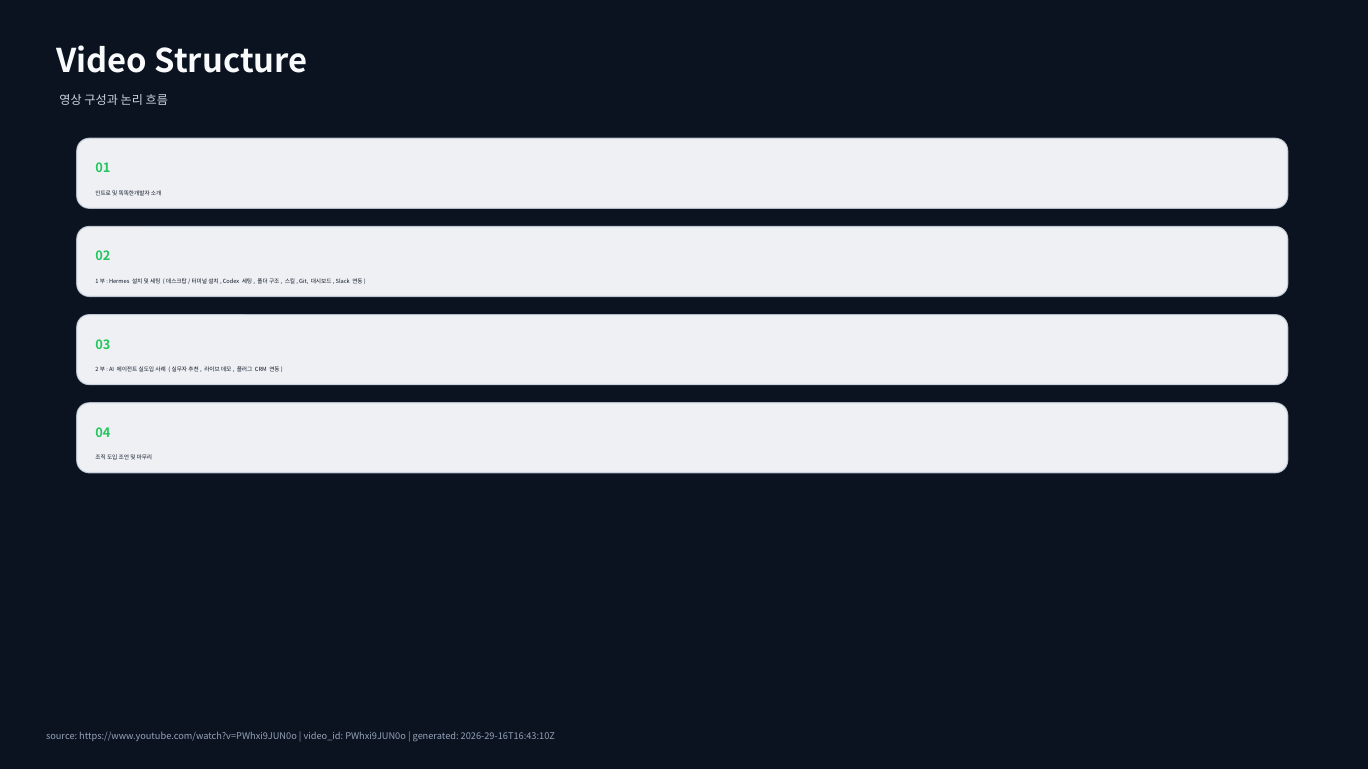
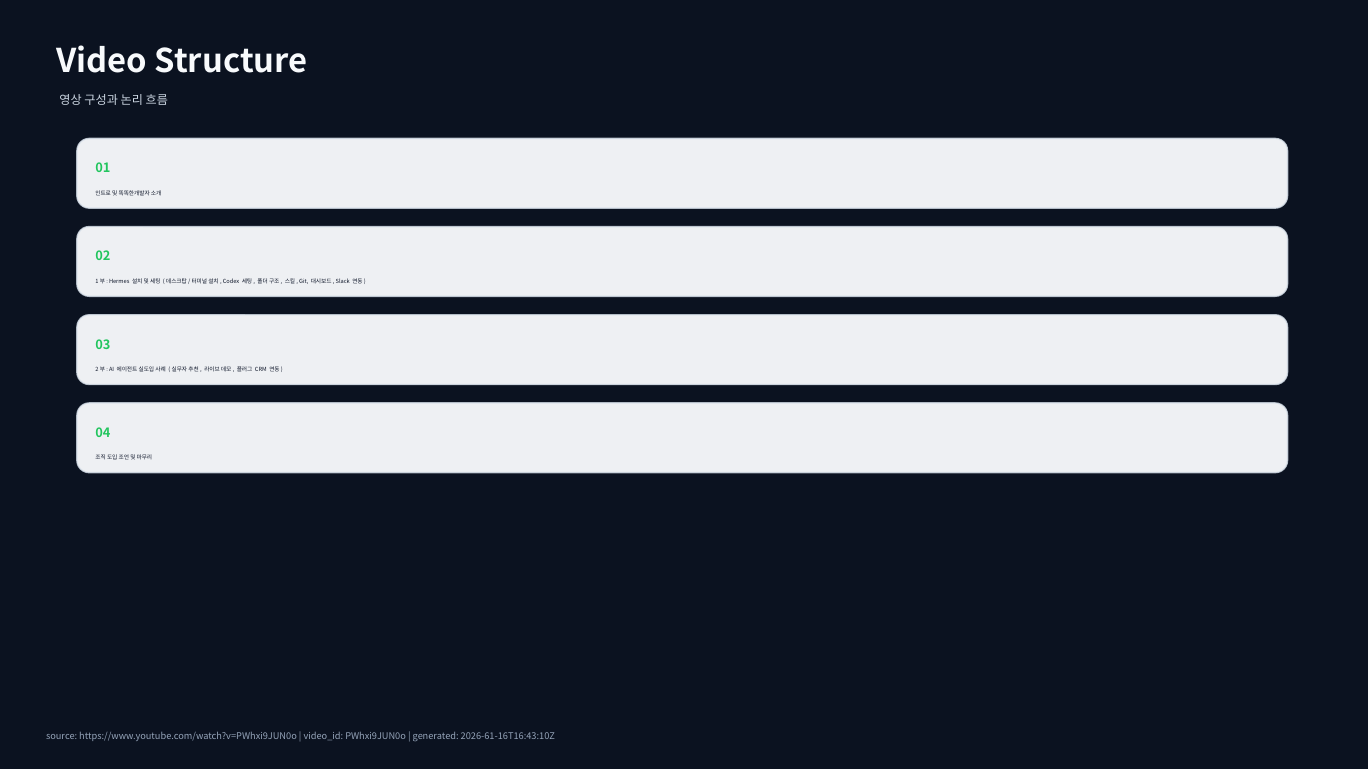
2026-29-16T16:43:10Z: 2026-29-16T16:43:10Z -> 2026-61-16T16:43:10Z
